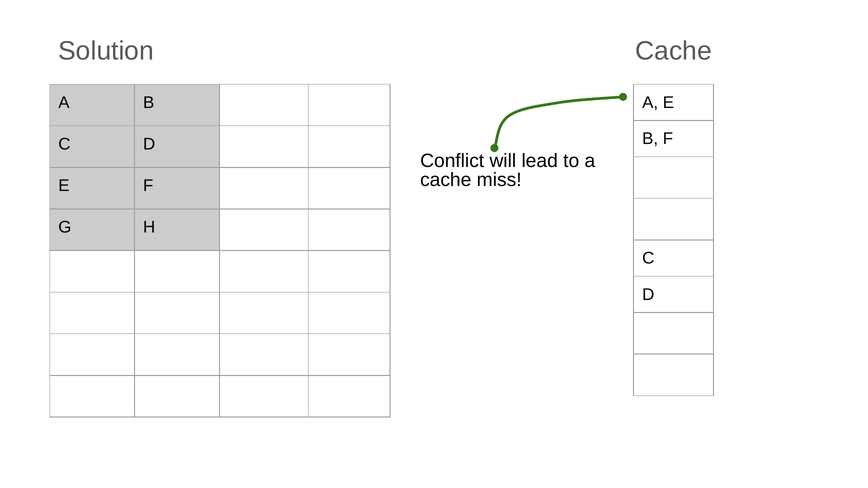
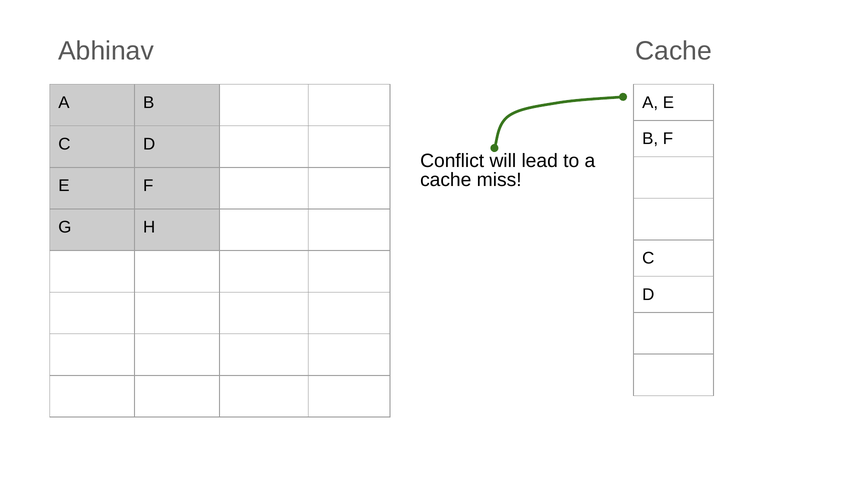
Solution: Solution -> Abhinav
